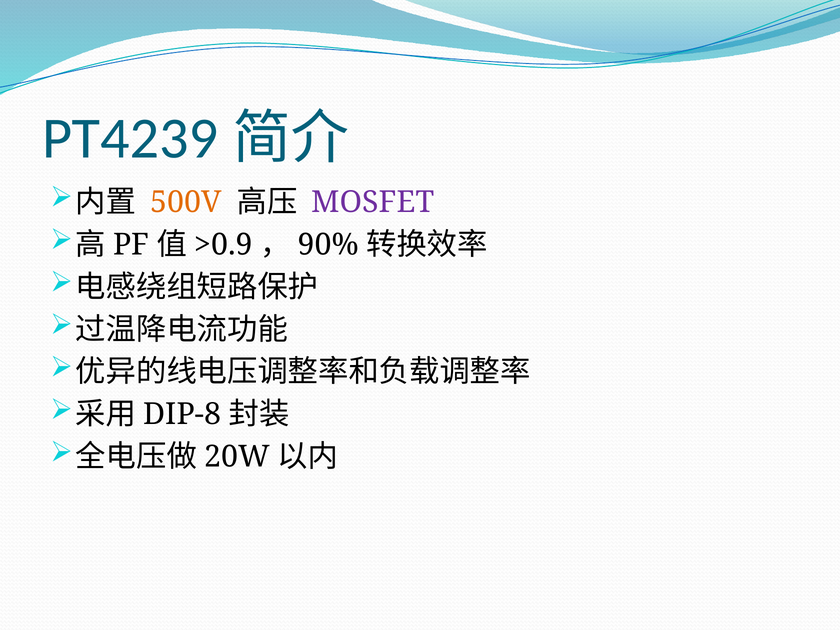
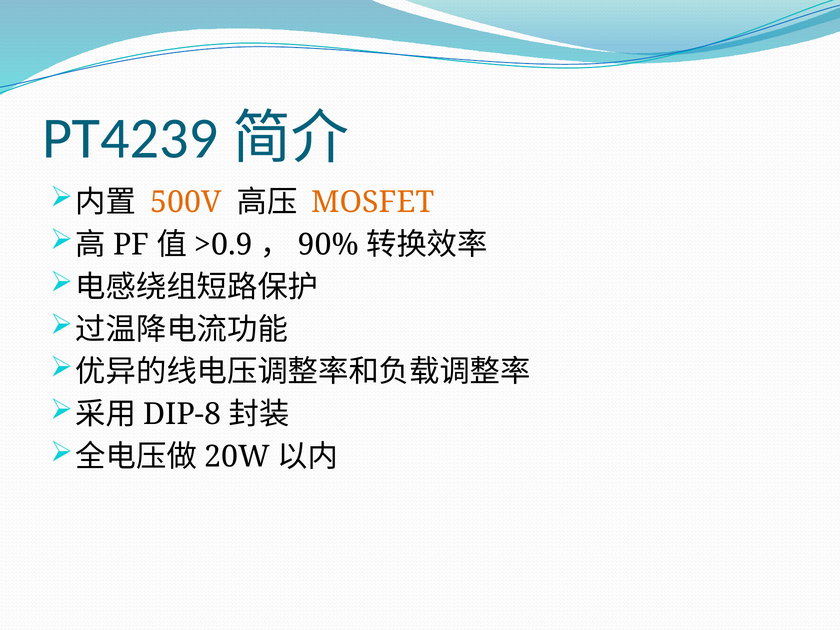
MOSFET colour: purple -> orange
